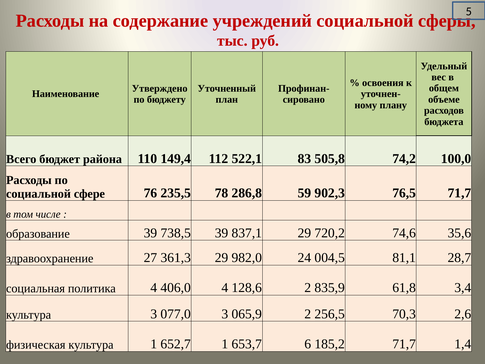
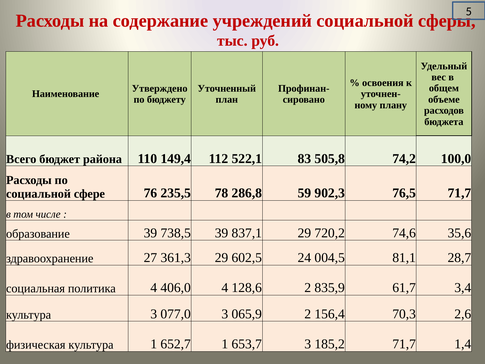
982,0: 982,0 -> 602,5
61,8: 61,8 -> 61,7
256,5: 256,5 -> 156,4
653,7 6: 6 -> 3
